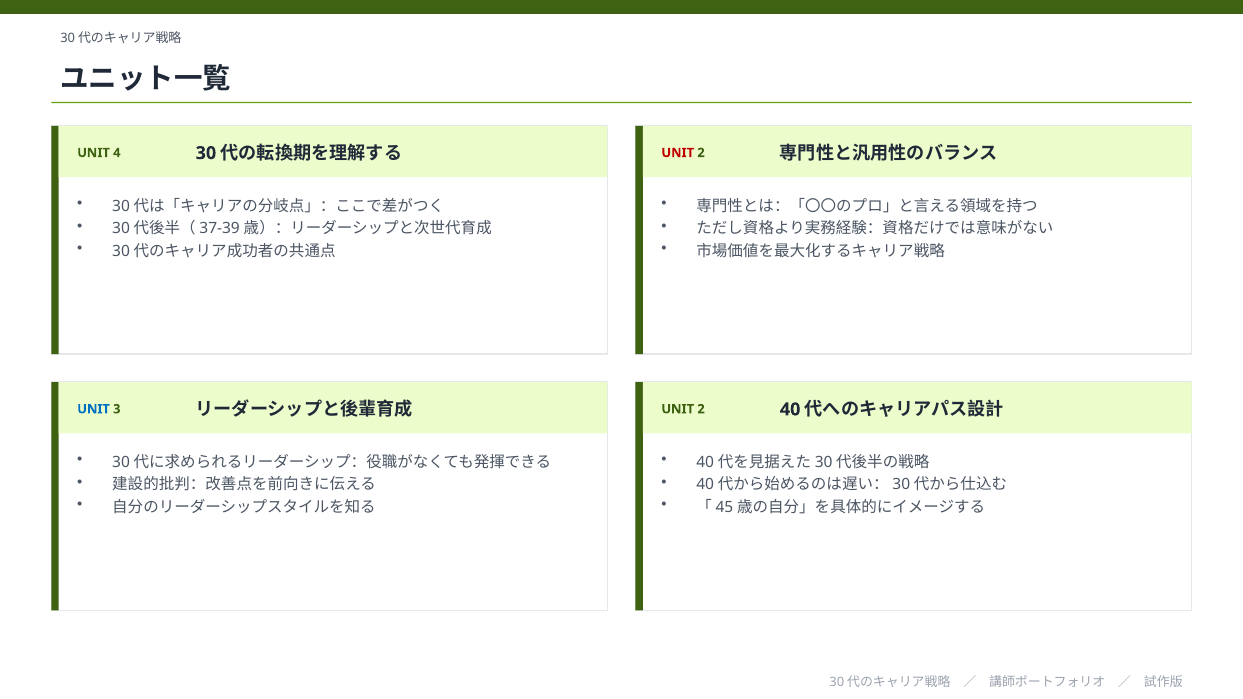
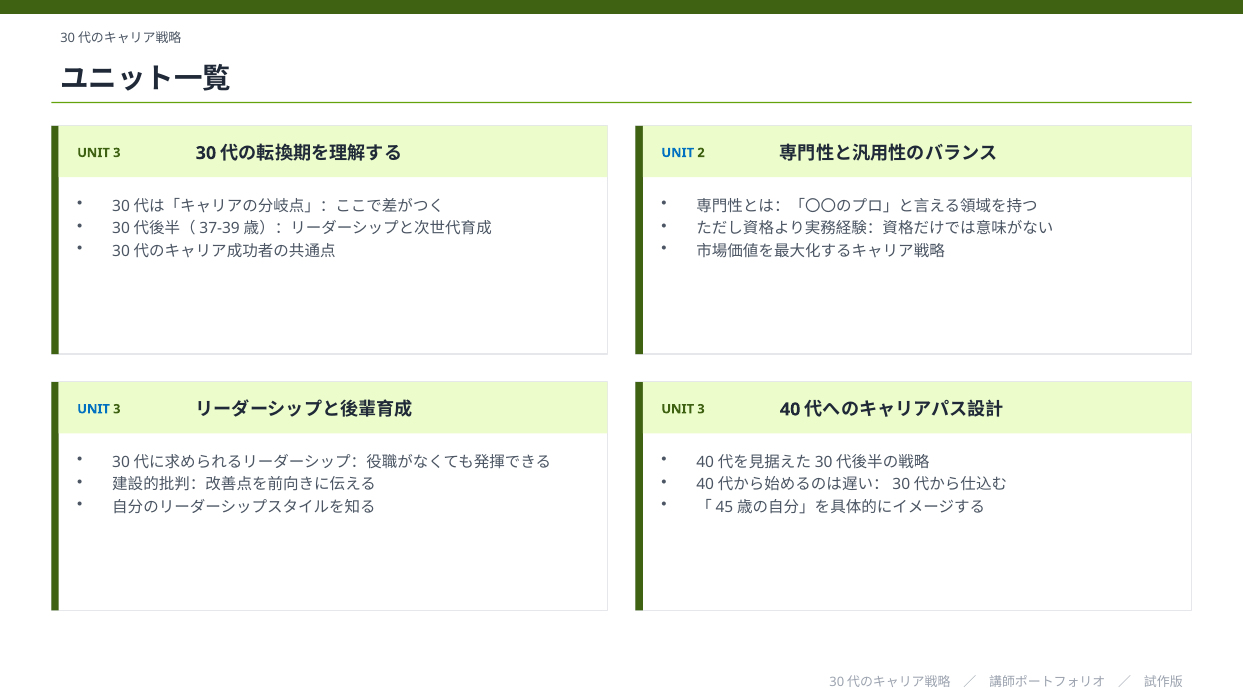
4 at (117, 153): 4 -> 3
UNIT at (678, 153) colour: red -> blue
2 at (701, 409): 2 -> 3
